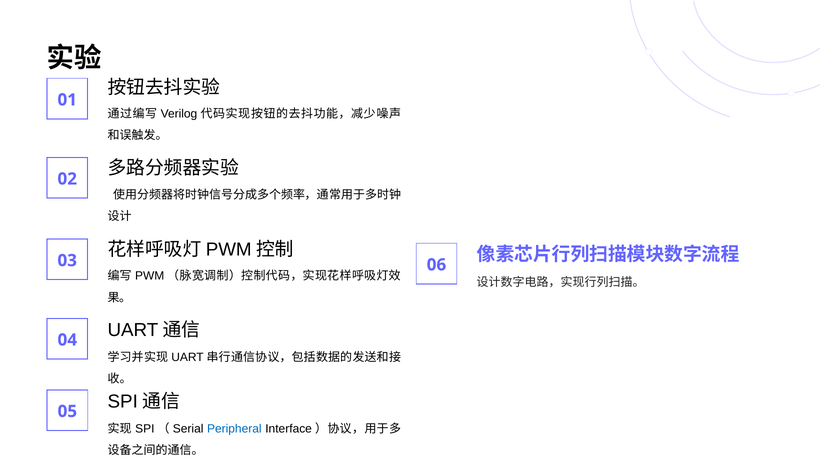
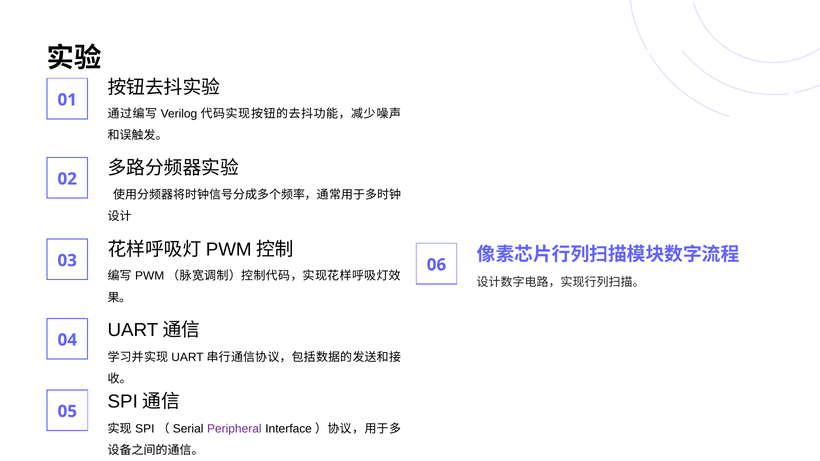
Peripheral colour: blue -> purple
